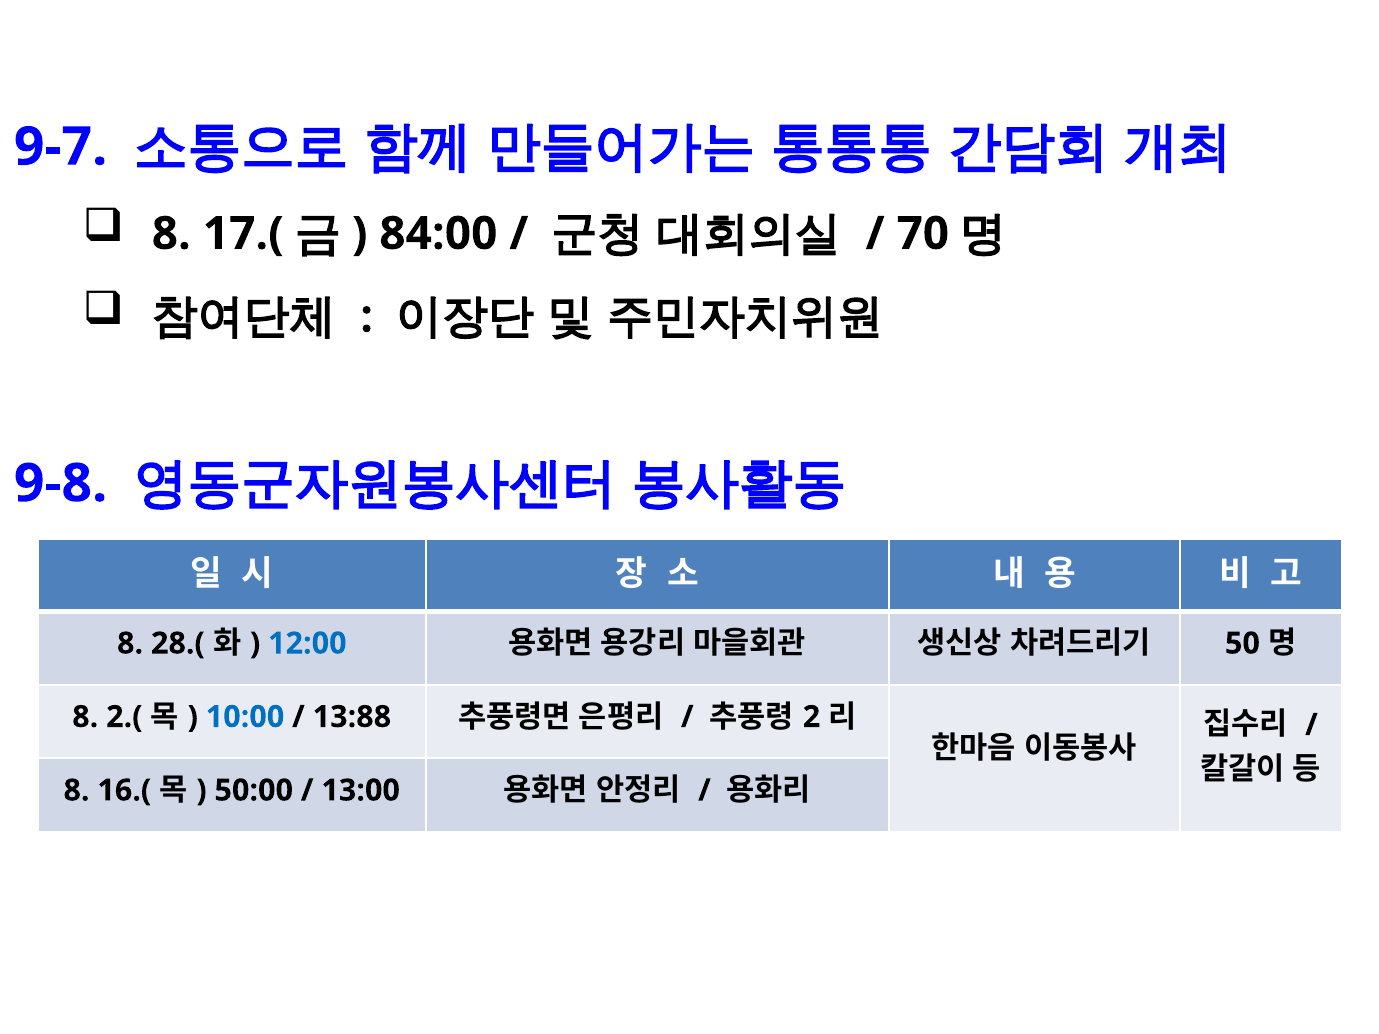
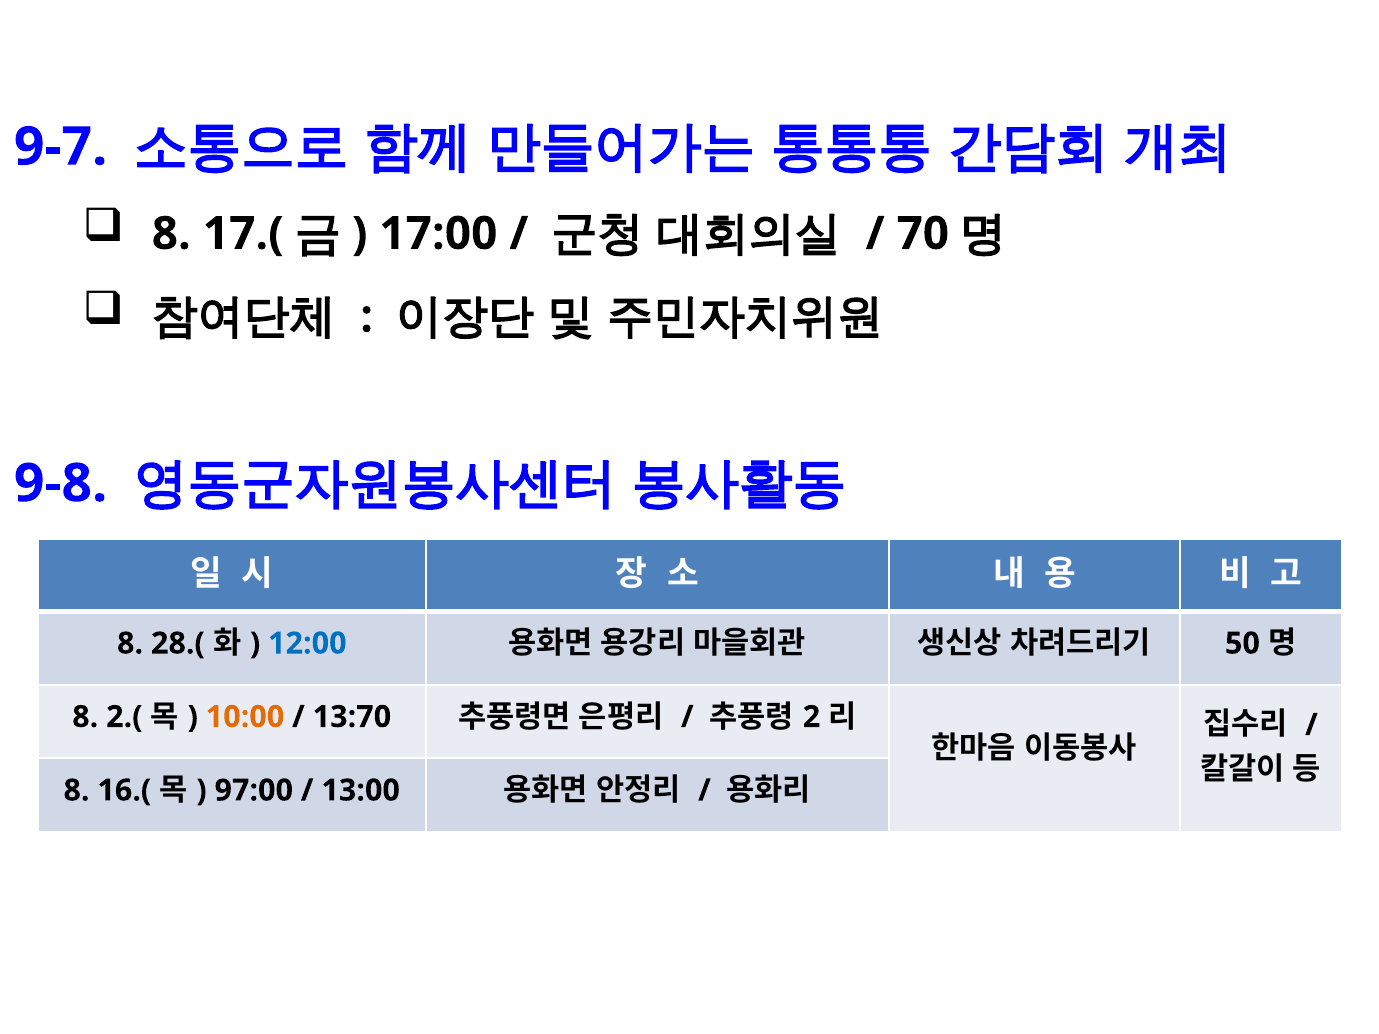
84:00: 84:00 -> 17:00
10:00 colour: blue -> orange
13:88: 13:88 -> 13:70
50:00: 50:00 -> 97:00
